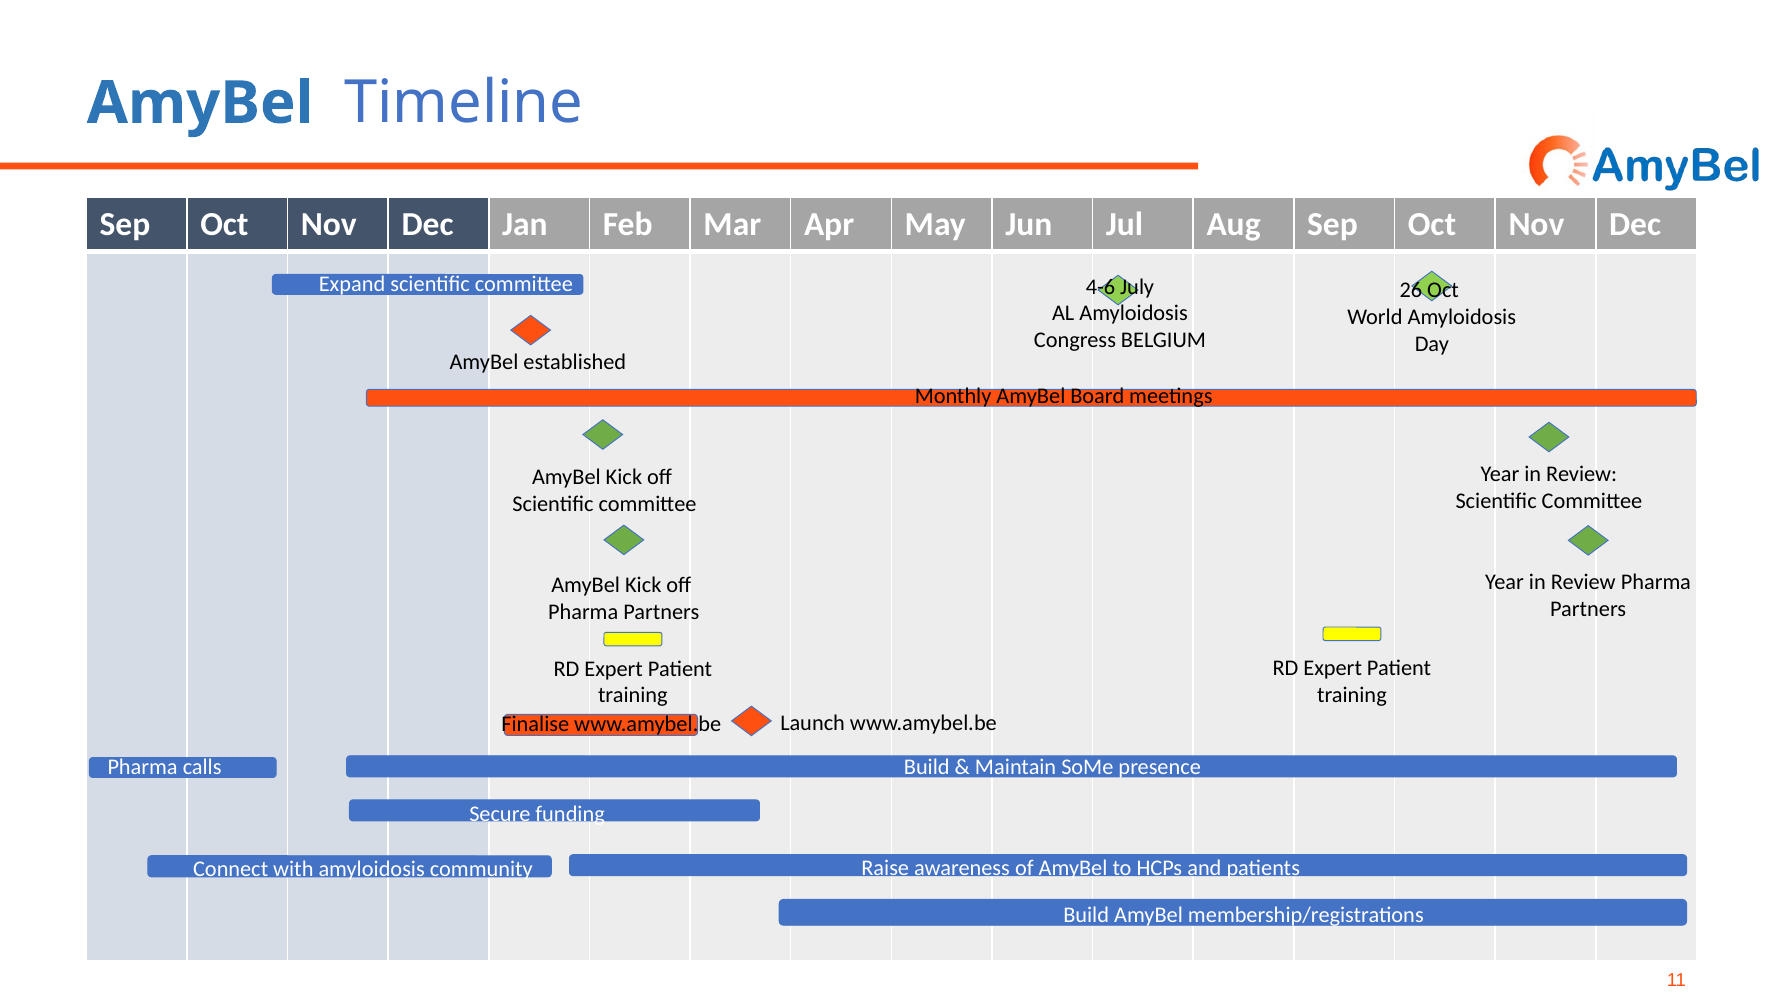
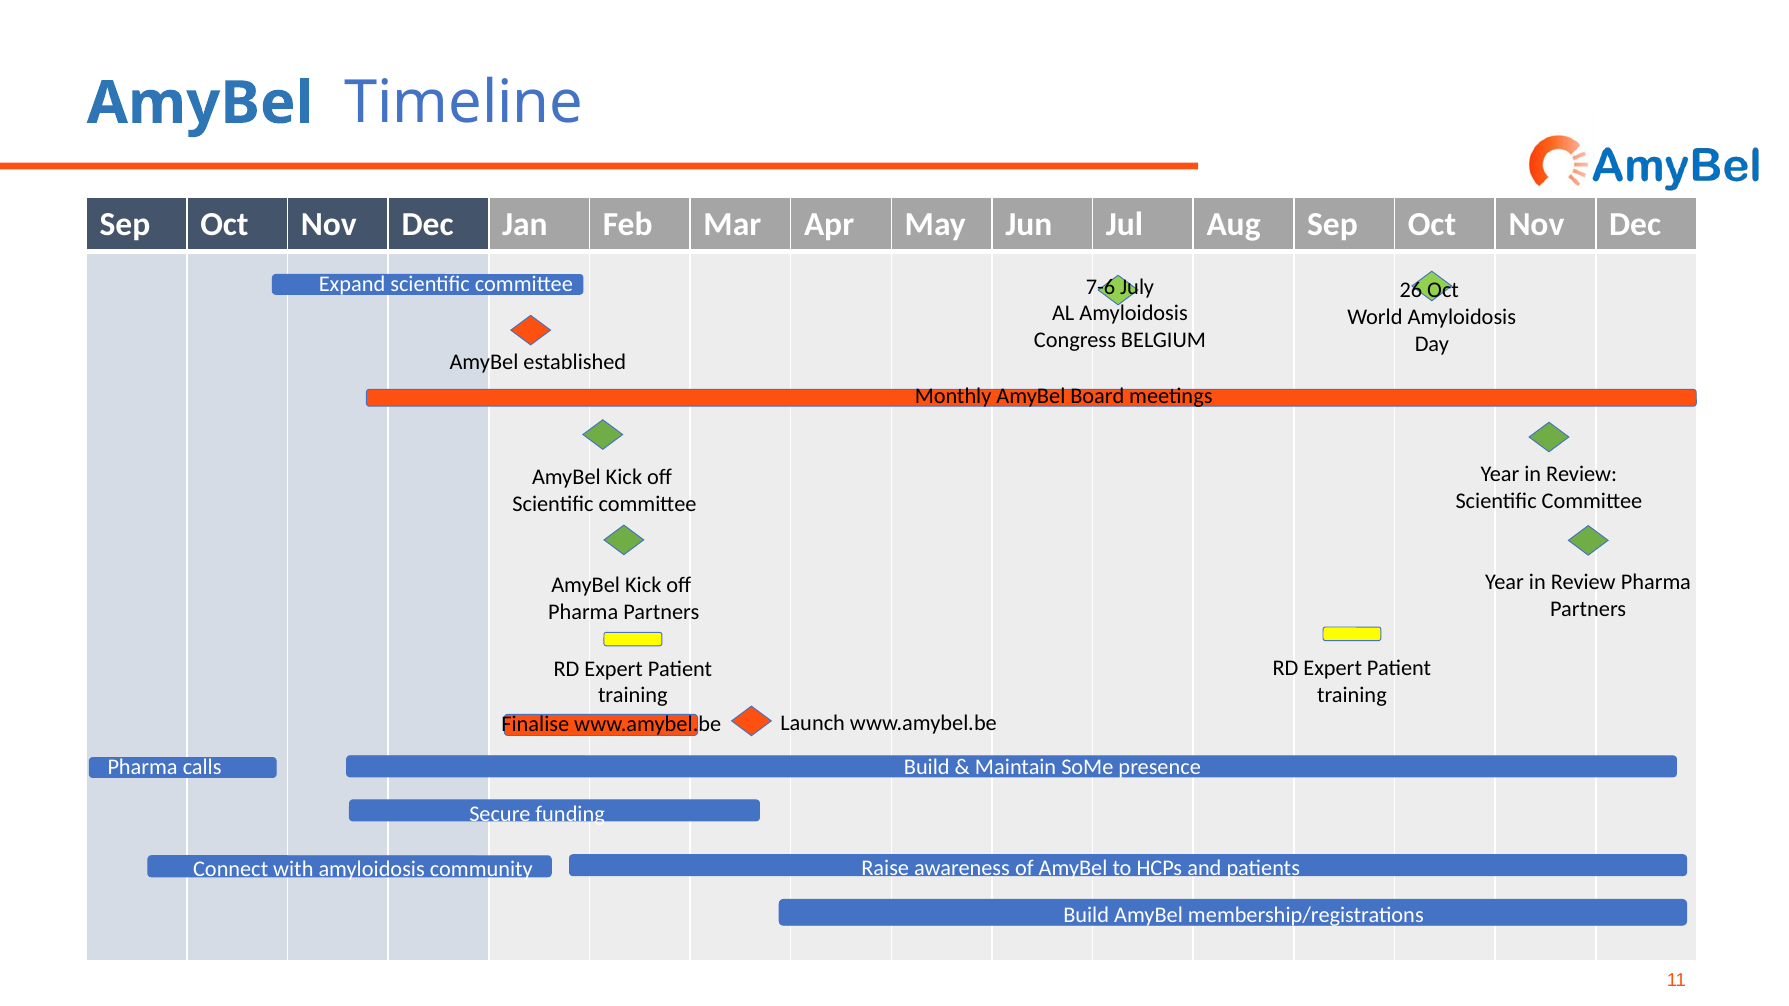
4-6: 4-6 -> 7-6
